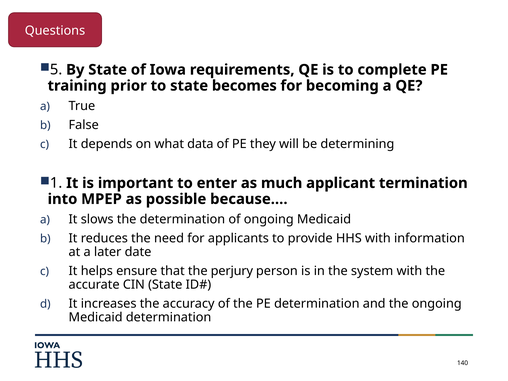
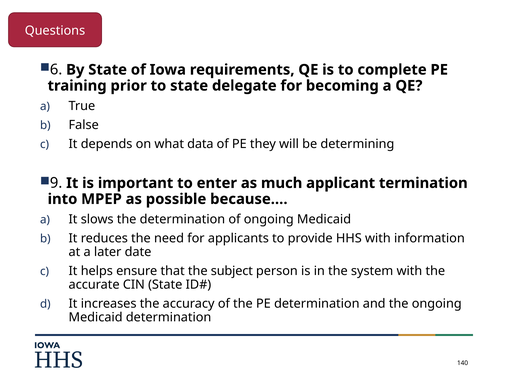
5: 5 -> 6
becomes: becomes -> delegate
1: 1 -> 9
perjury: perjury -> subject
